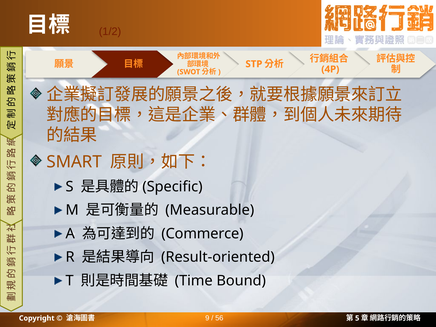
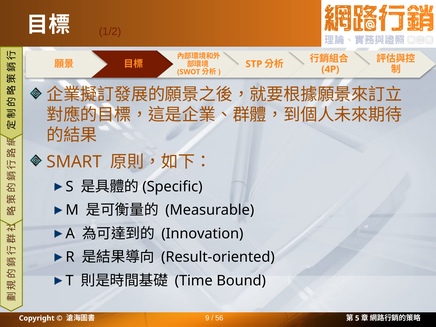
Commerce: Commerce -> Innovation
